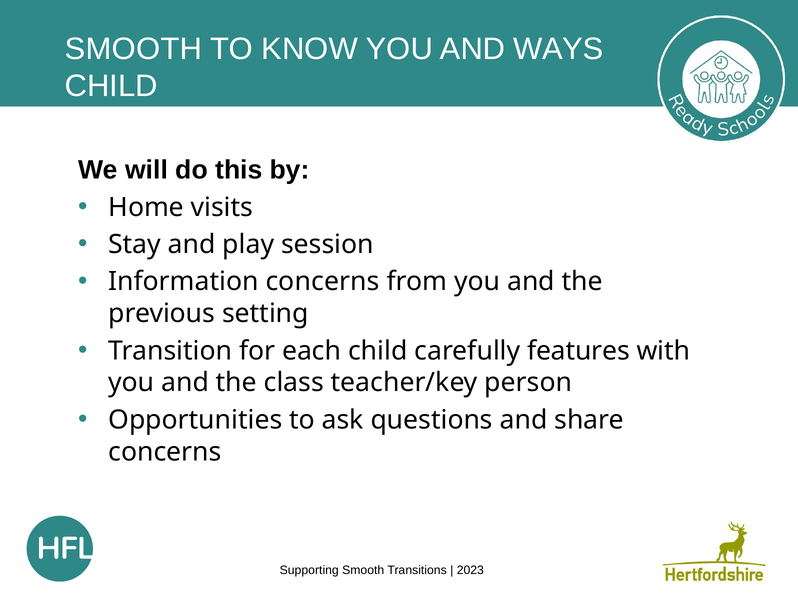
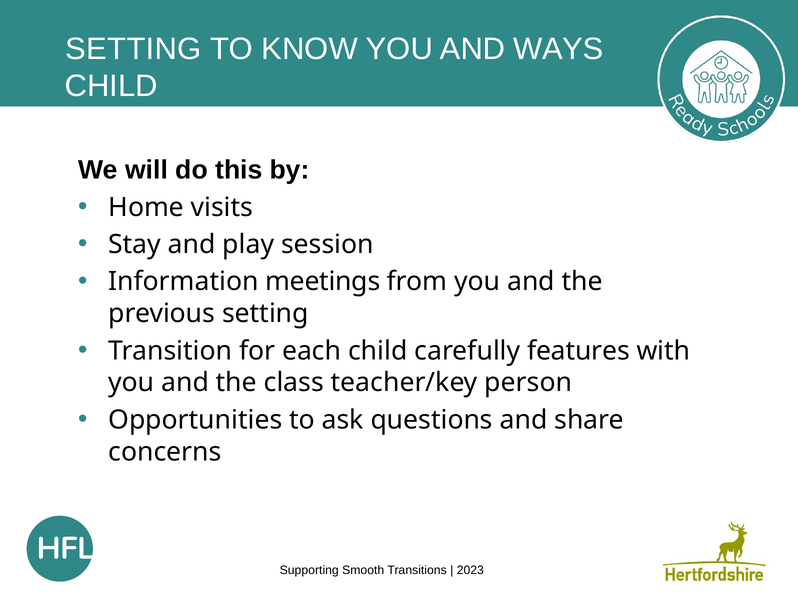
SMOOTH at (133, 49): SMOOTH -> SETTING
Information concerns: concerns -> meetings
